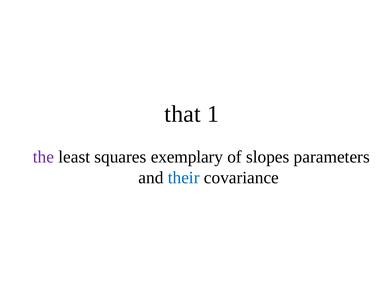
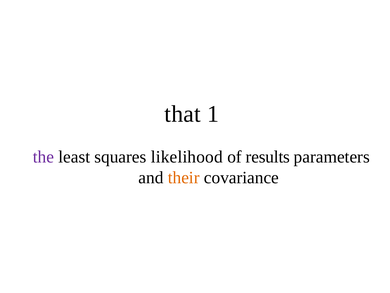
exemplary: exemplary -> likelihood
slopes: slopes -> results
their colour: blue -> orange
